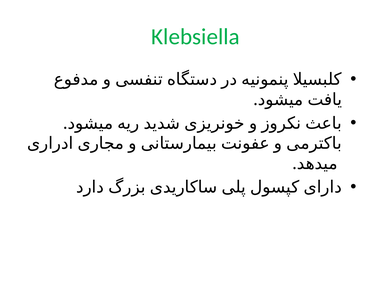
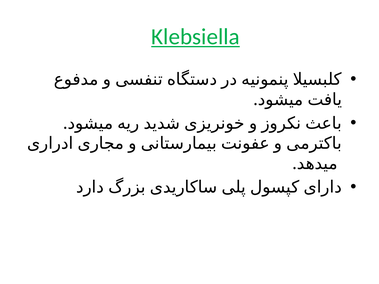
Klebsiella underline: none -> present
